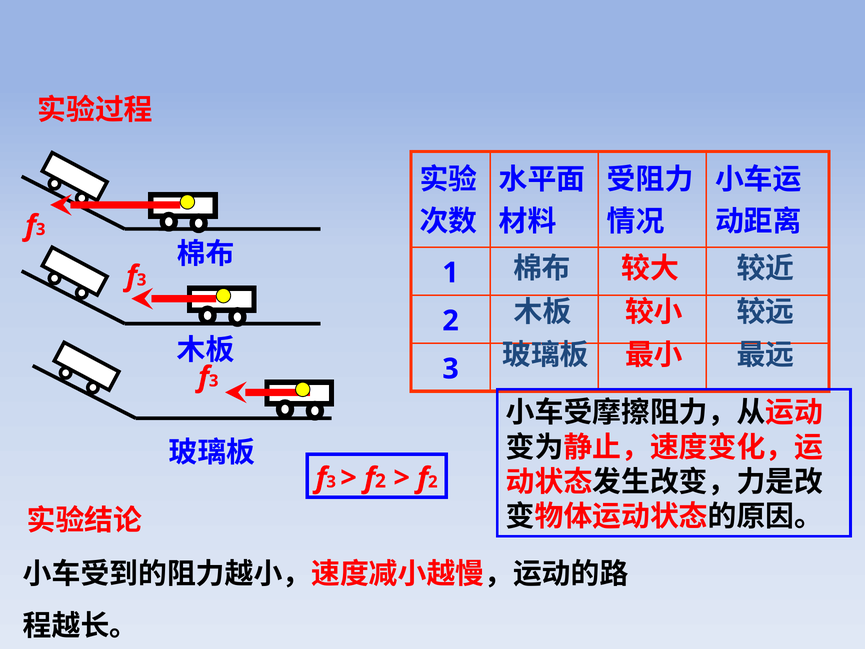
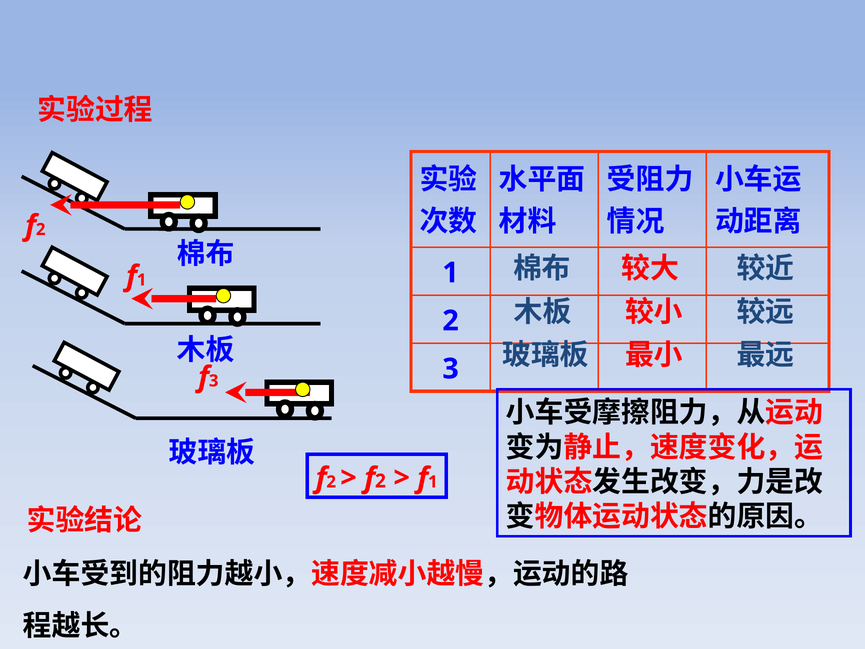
3 at (41, 229): 3 -> 2
3 at (142, 280): 3 -> 1
3 at (331, 482): 3 -> 2
2 at (433, 482): 2 -> 1
